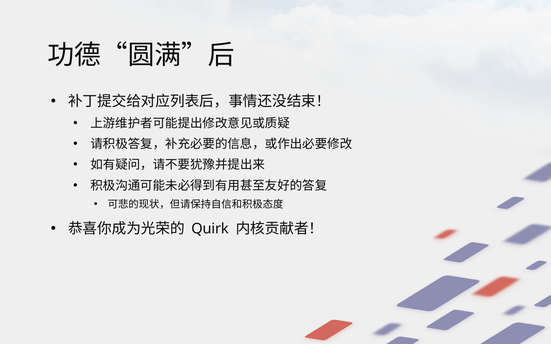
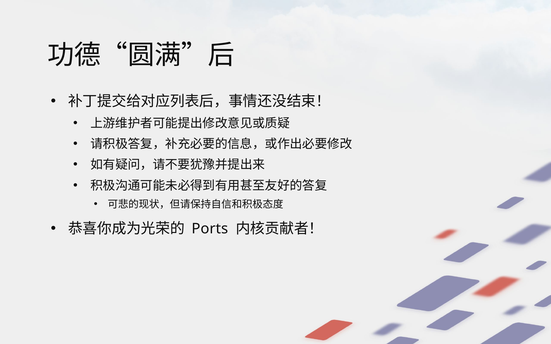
Quirk: Quirk -> Ports
